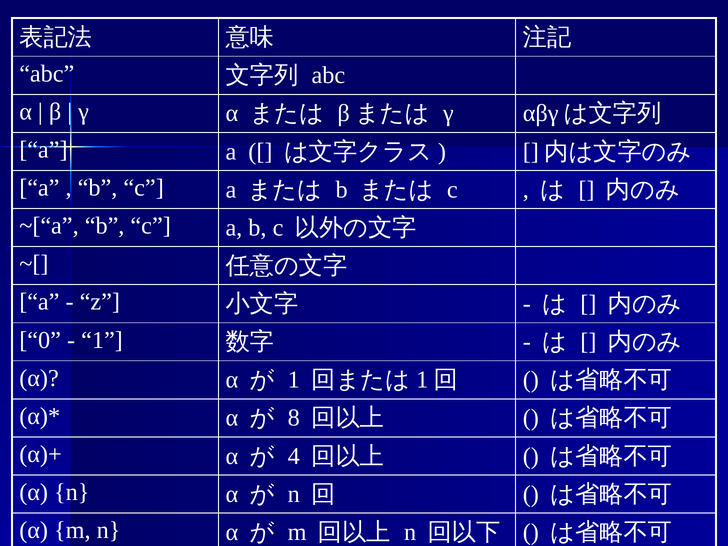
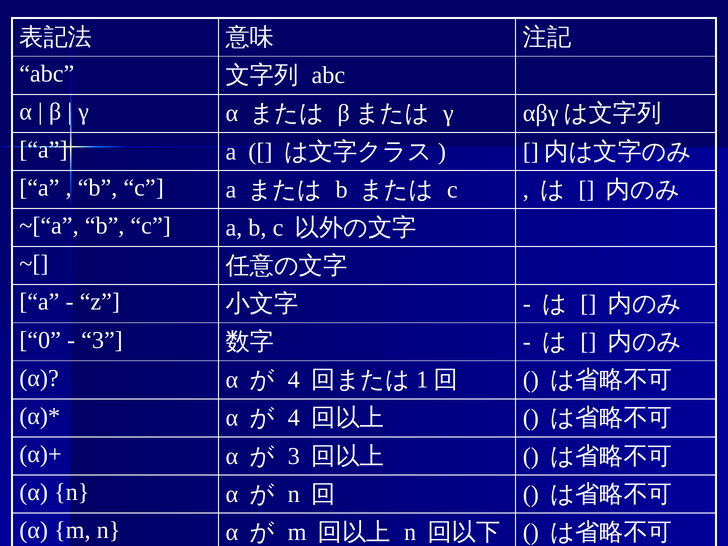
1 at (102, 340): 1 -> 3
1 at (294, 380): 1 -> 4
8 at (294, 418): 8 -> 4
4 at (294, 456): 4 -> 3
